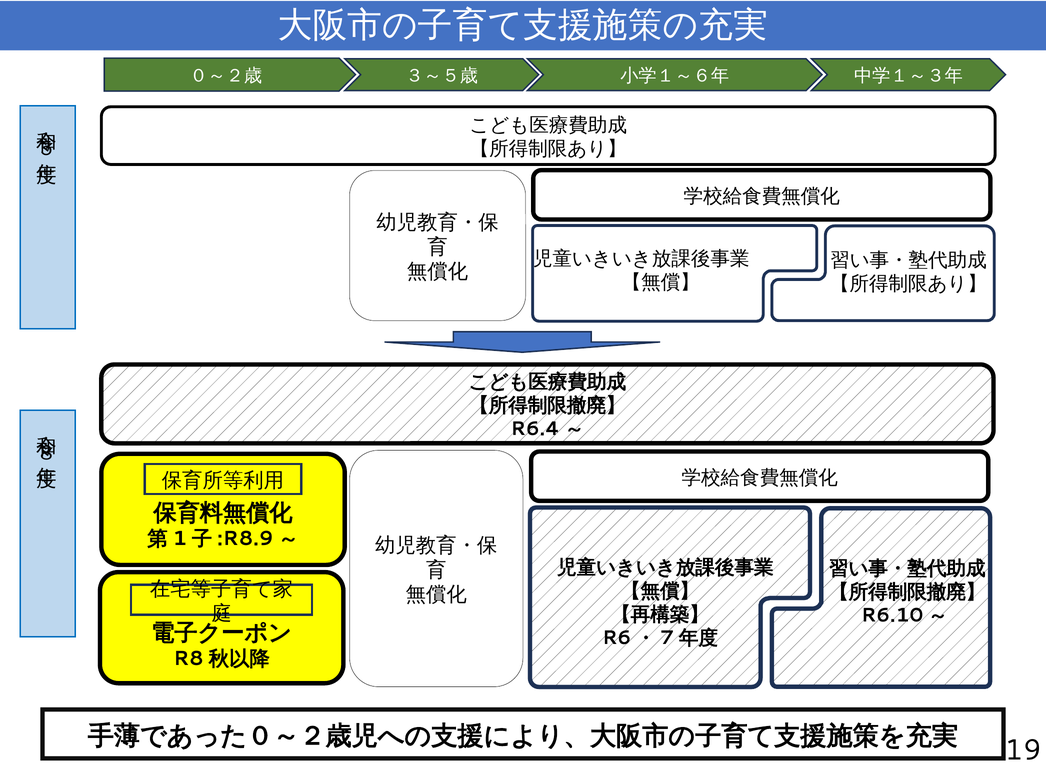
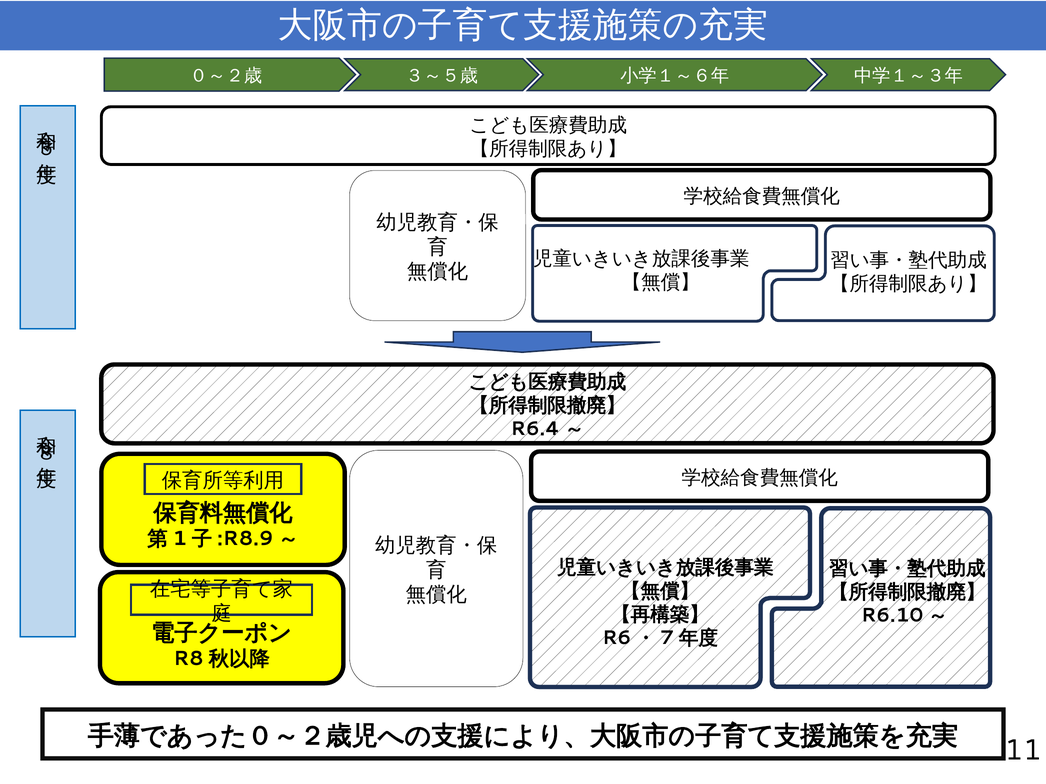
19: 19 -> 11
